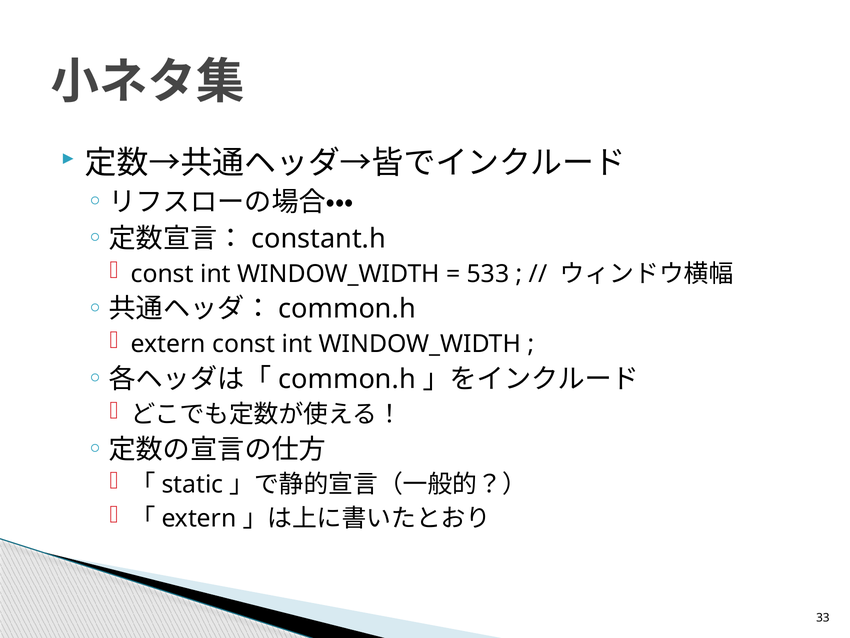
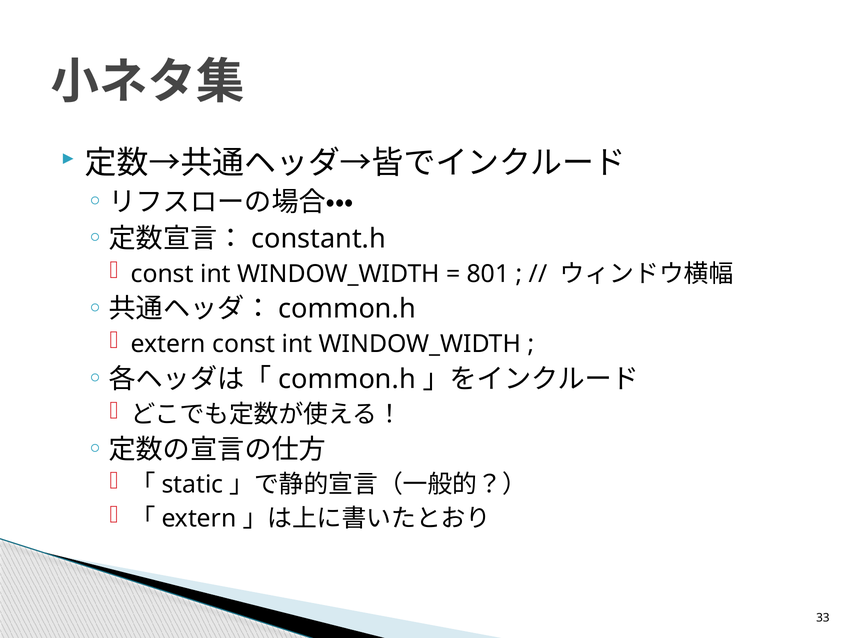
533: 533 -> 801
